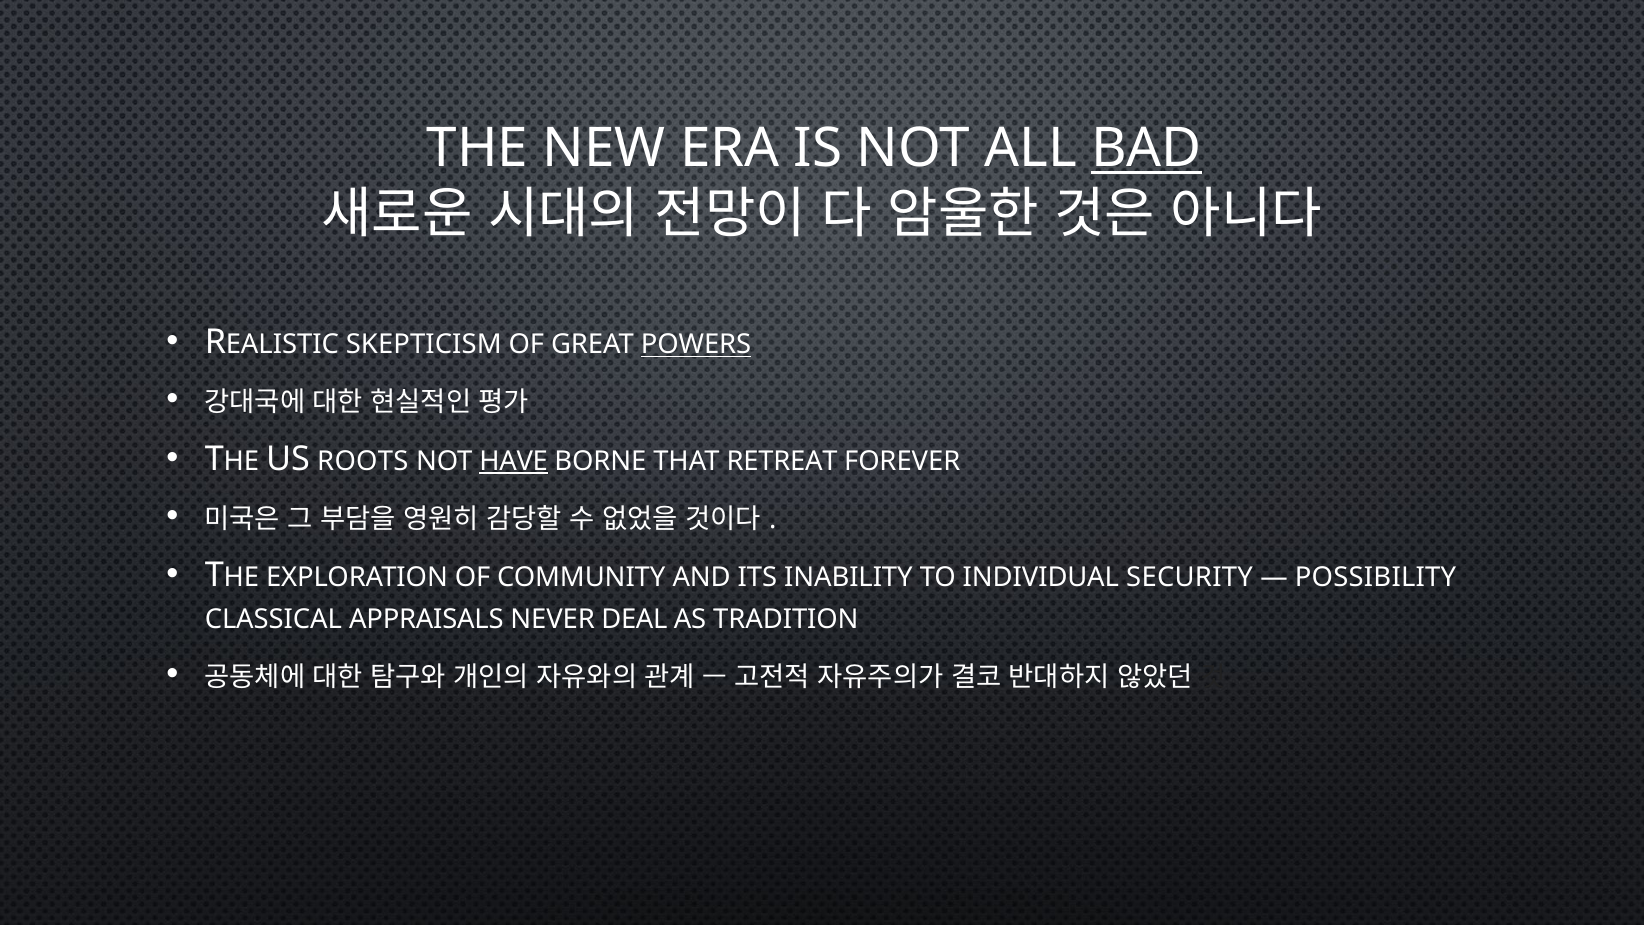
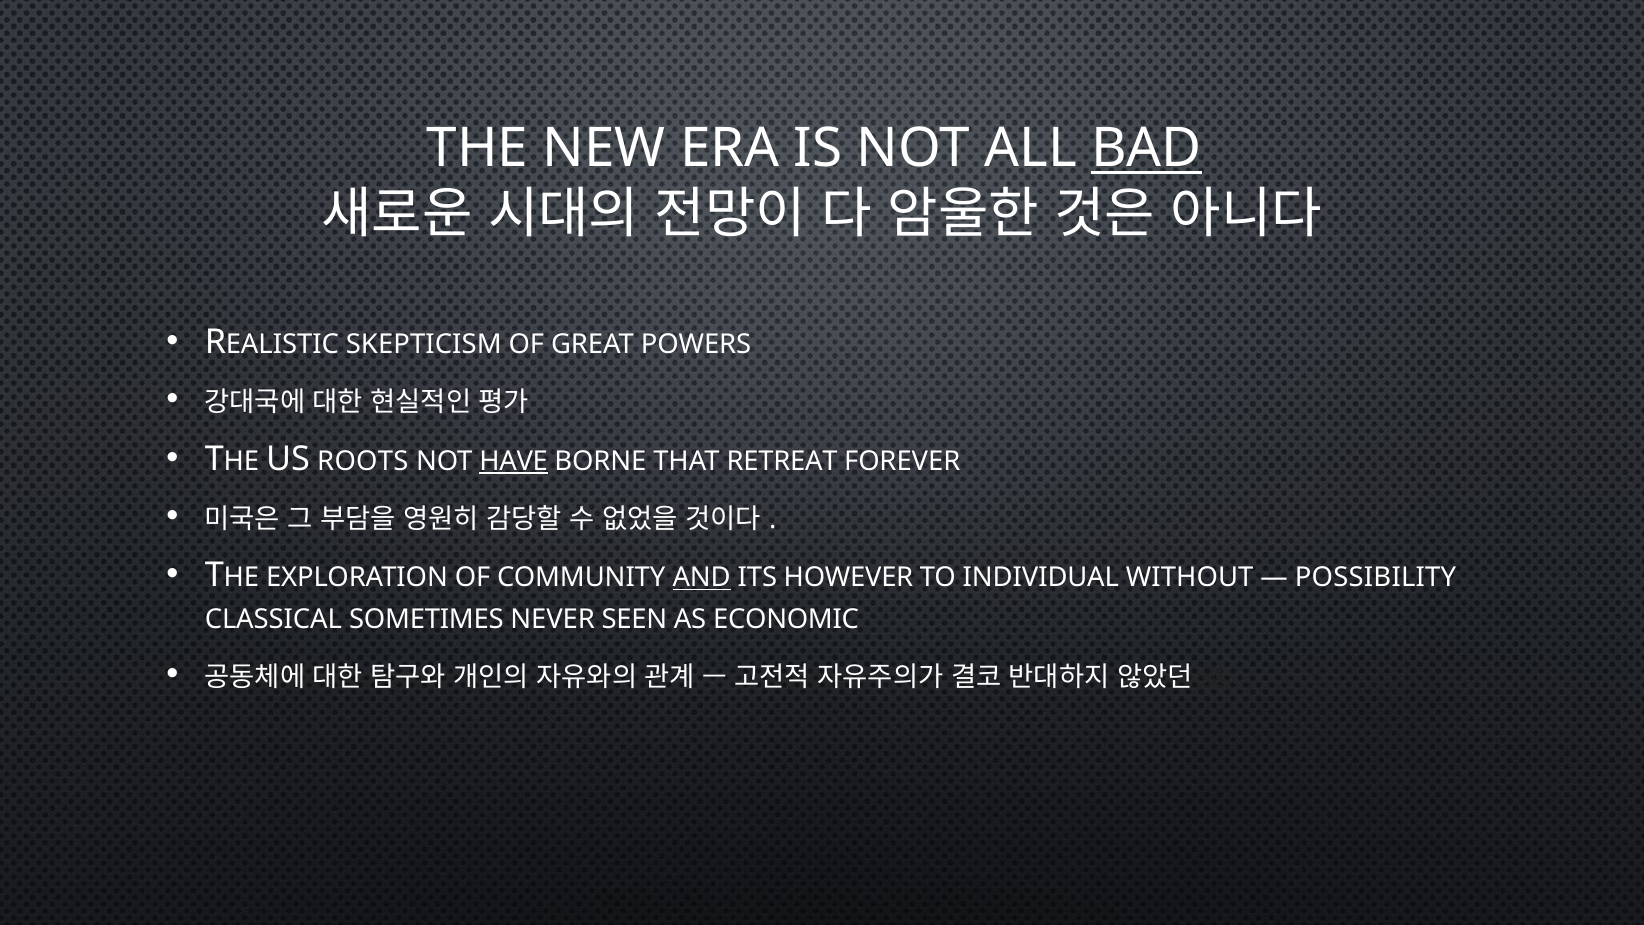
POWERS underline: present -> none
AND underline: none -> present
INABILITY: INABILITY -> HOWEVER
SECURITY: SECURITY -> WITHOUT
APPRAISALS: APPRAISALS -> SOMETIMES
DEAL: DEAL -> SEEN
TRADITION: TRADITION -> ECONOMIC
